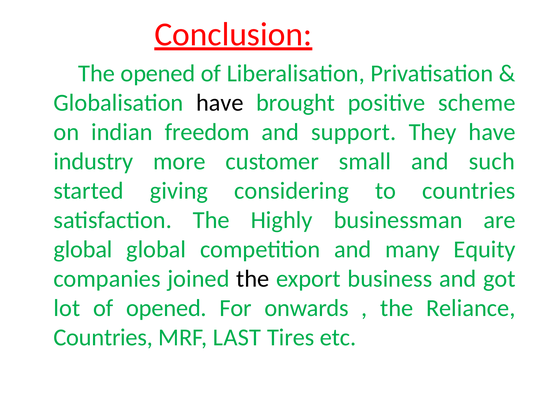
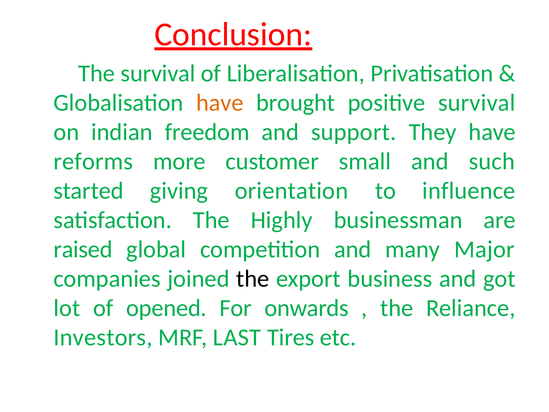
The opened: opened -> survival
have at (220, 103) colour: black -> orange
positive scheme: scheme -> survival
industry: industry -> reforms
considering: considering -> orientation
to countries: countries -> influence
global at (83, 249): global -> raised
Equity: Equity -> Major
Countries at (103, 337): Countries -> Investors
